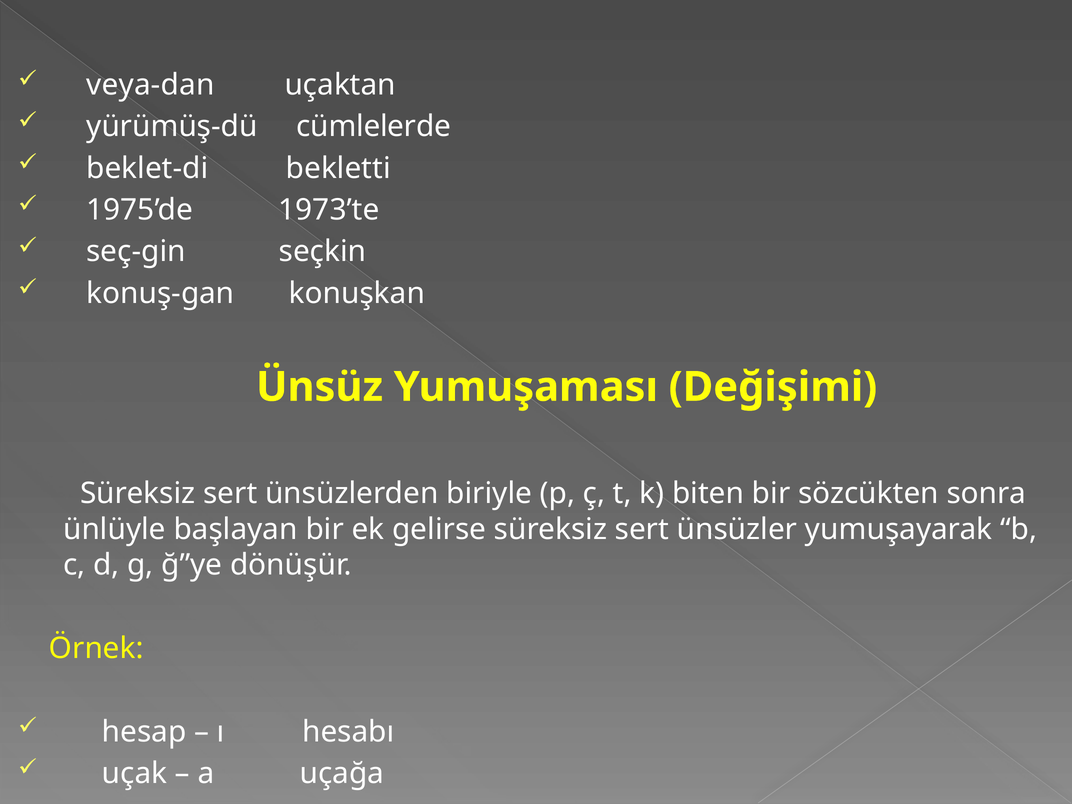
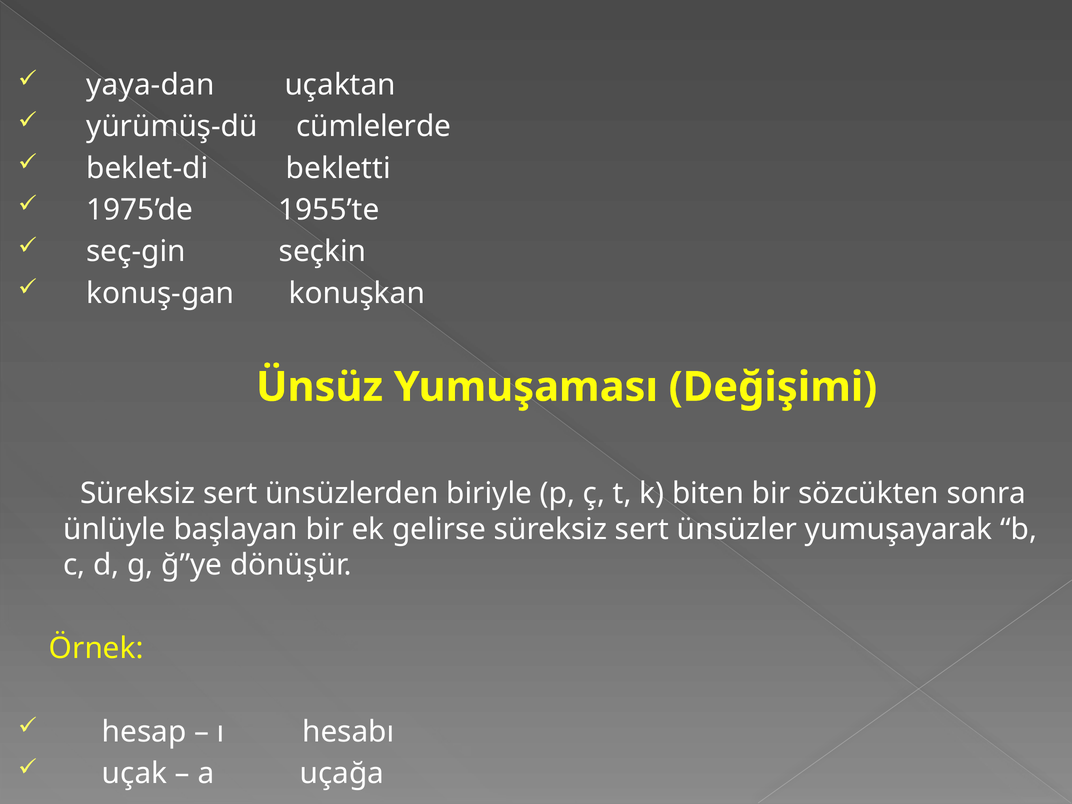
veya-dan: veya-dan -> yaya-dan
1973’te: 1973’te -> 1955’te
